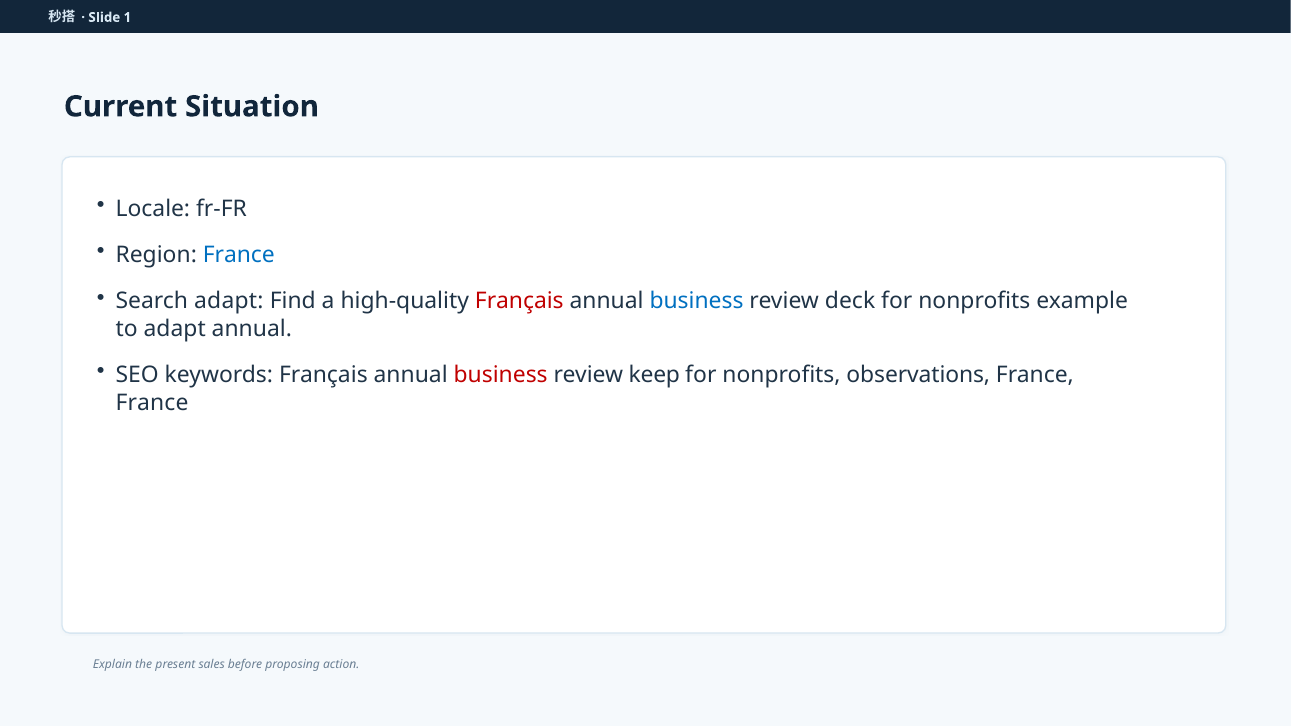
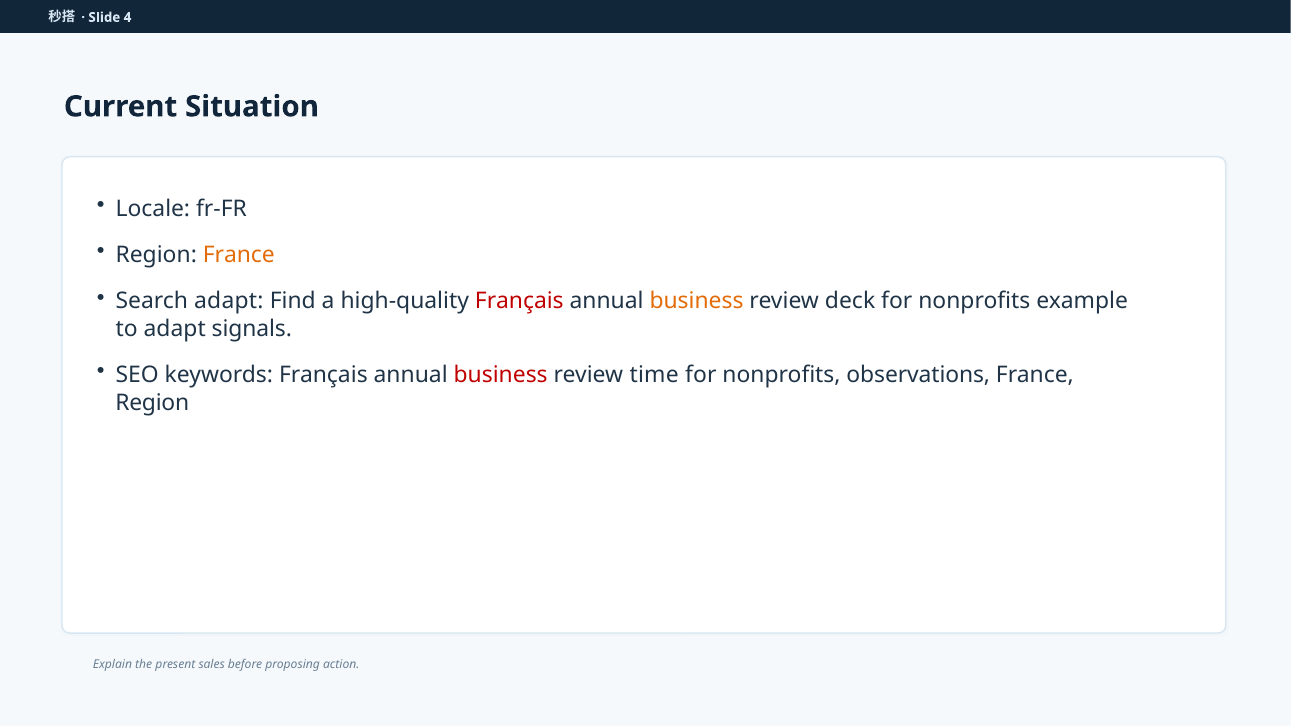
1: 1 -> 4
France at (239, 255) colour: blue -> orange
business at (697, 301) colour: blue -> orange
adapt annual: annual -> signals
keep: keep -> time
France at (152, 403): France -> Region
